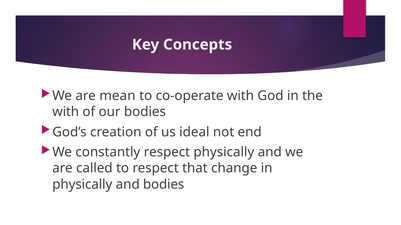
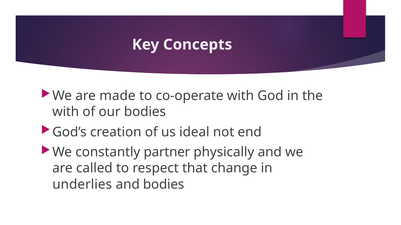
mean: mean -> made
constantly respect: respect -> partner
physically at (82, 185): physically -> underlies
